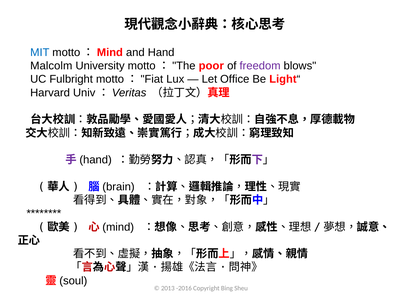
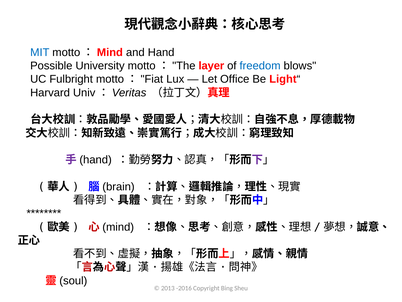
Malcolm: Malcolm -> Possible
poor: poor -> layer
freedom colour: purple -> blue
